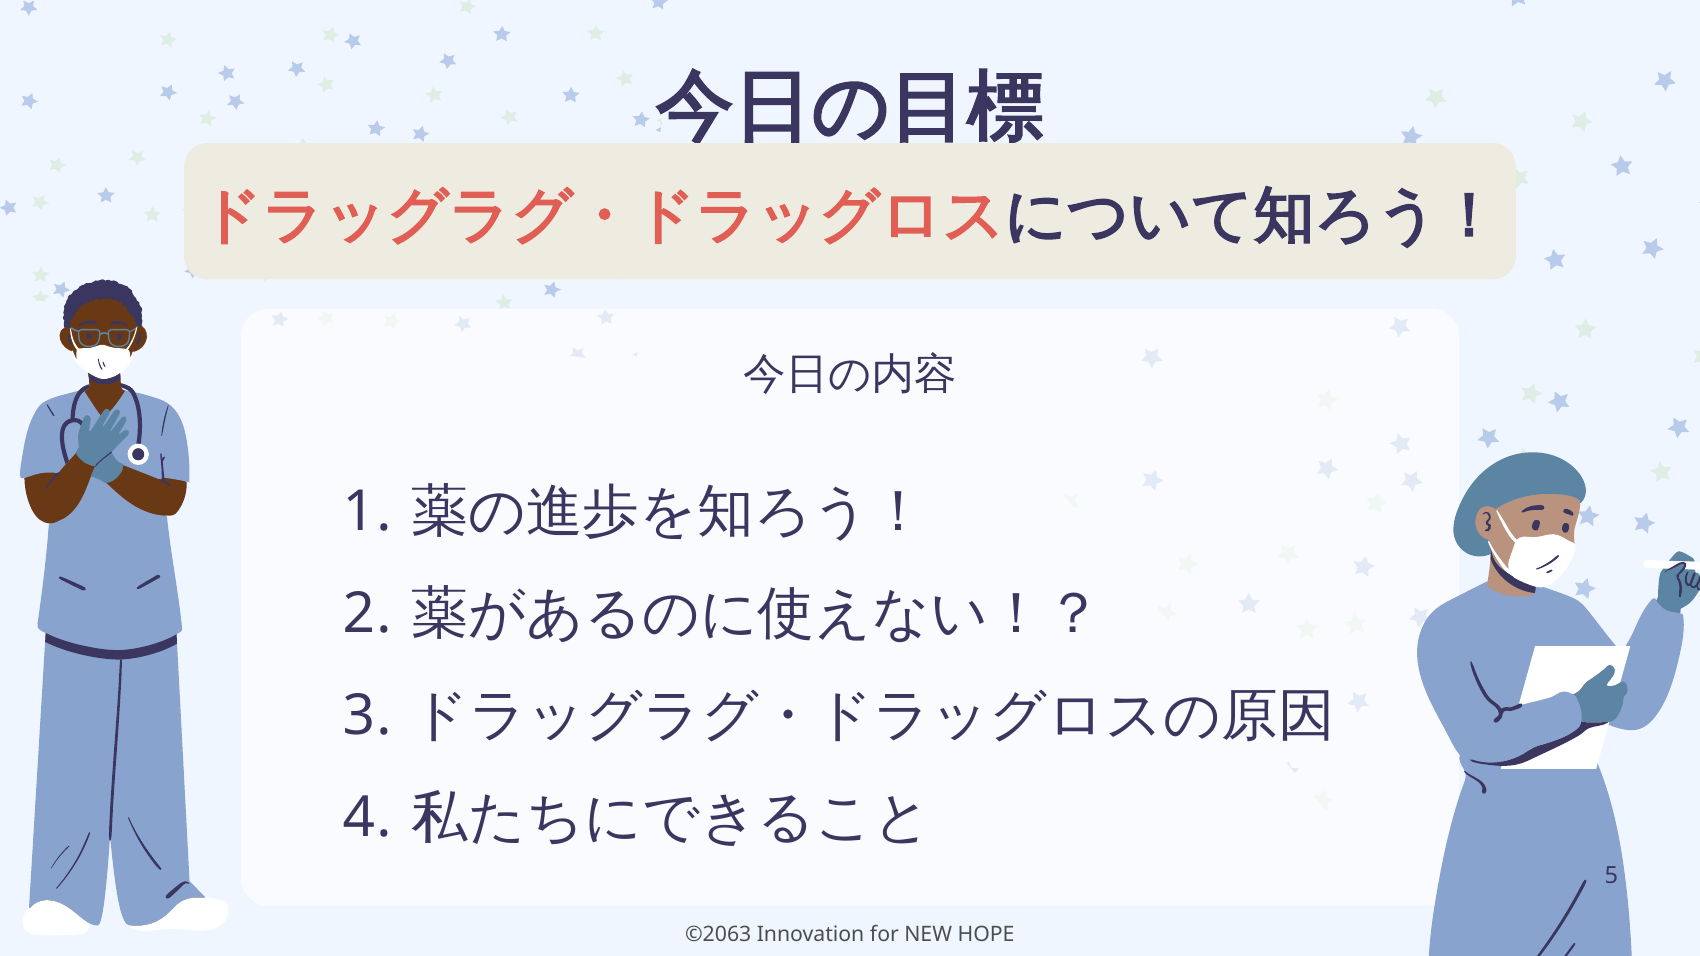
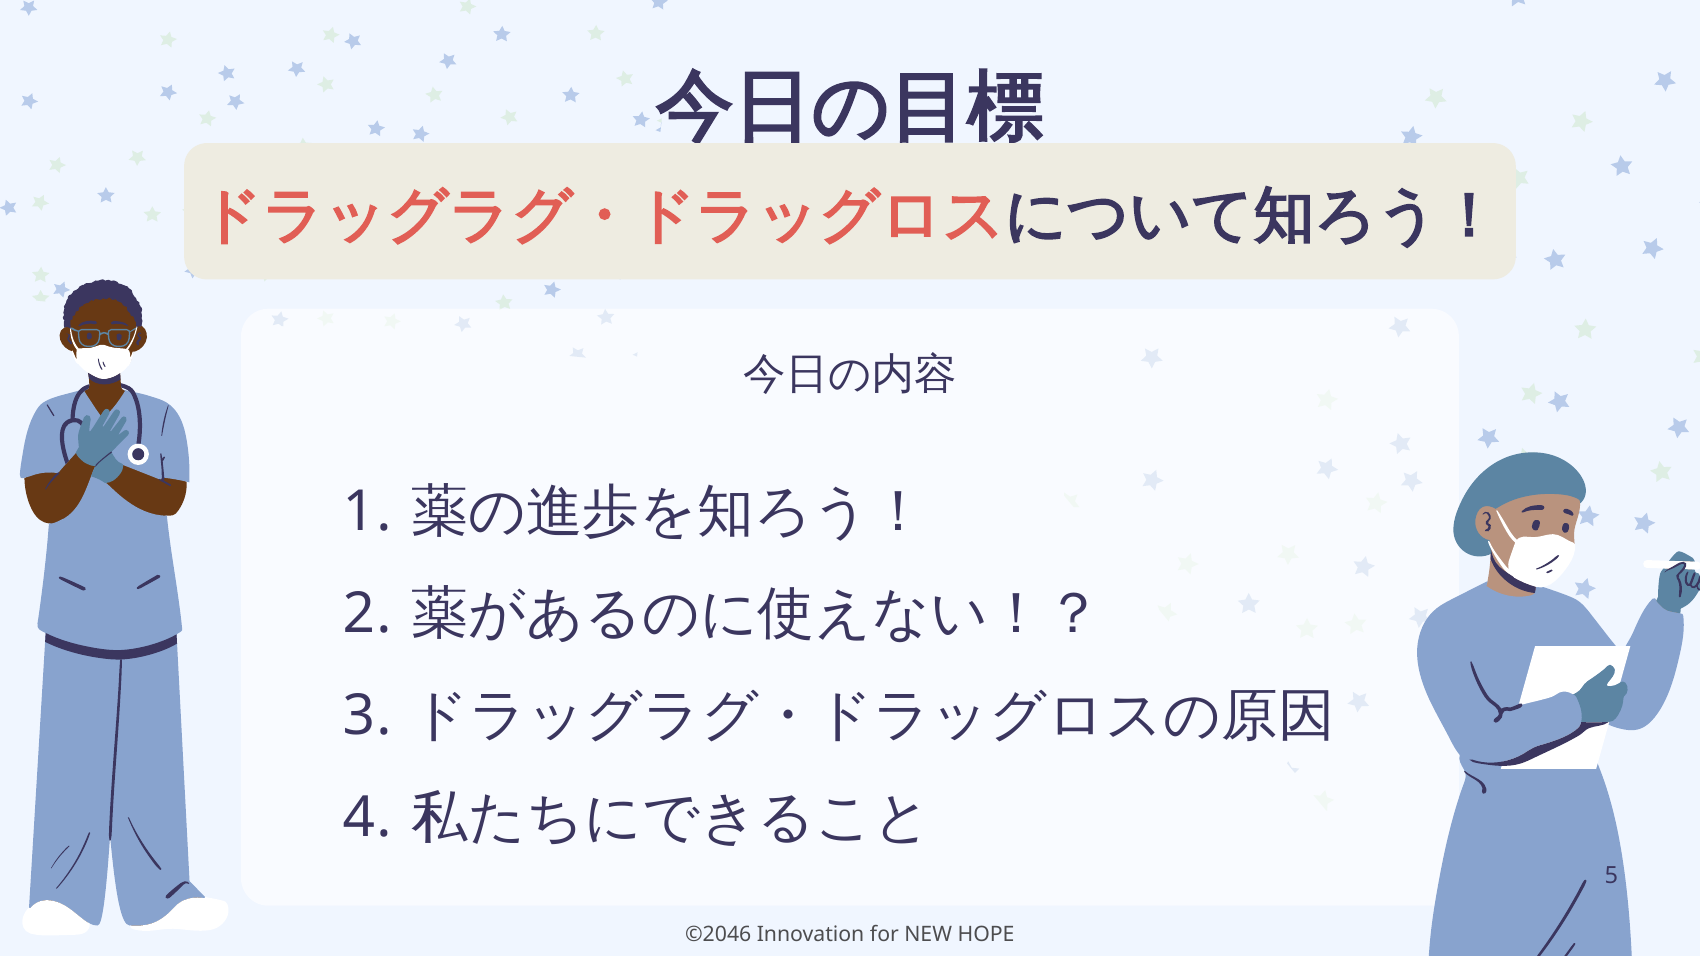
©2063: ©2063 -> ©2046
